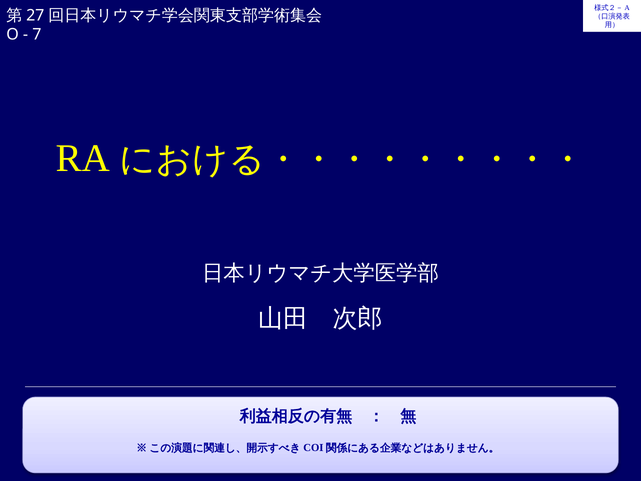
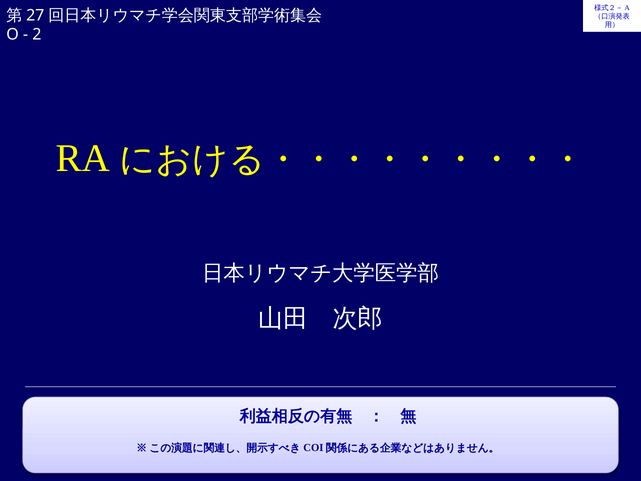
7: 7 -> 2
